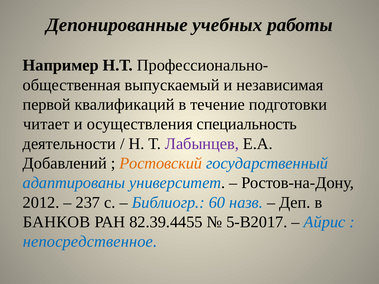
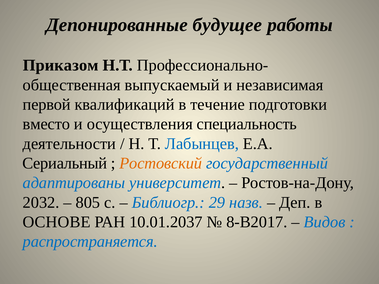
учебных: учебных -> будущее
Например: Например -> Приказом
читает: читает -> вместо
Лабынцев colour: purple -> blue
Добавлений: Добавлений -> Сериальный
2012: 2012 -> 2032
237: 237 -> 805
60: 60 -> 29
БАНКОВ: БАНКОВ -> ОСНОВЕ
82.39.4455: 82.39.4455 -> 10.01.2037
5-В2017: 5-В2017 -> 8-В2017
Айрис: Айрис -> Видов
непосредственное: непосредственное -> распространяется
